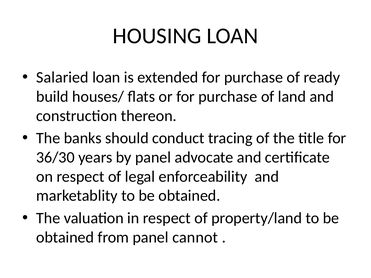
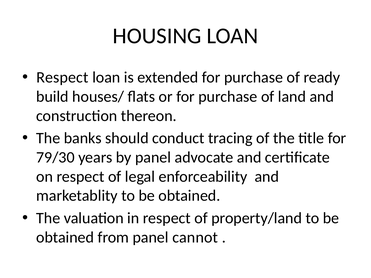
Salaried at (62, 77): Salaried -> Respect
36/30: 36/30 -> 79/30
